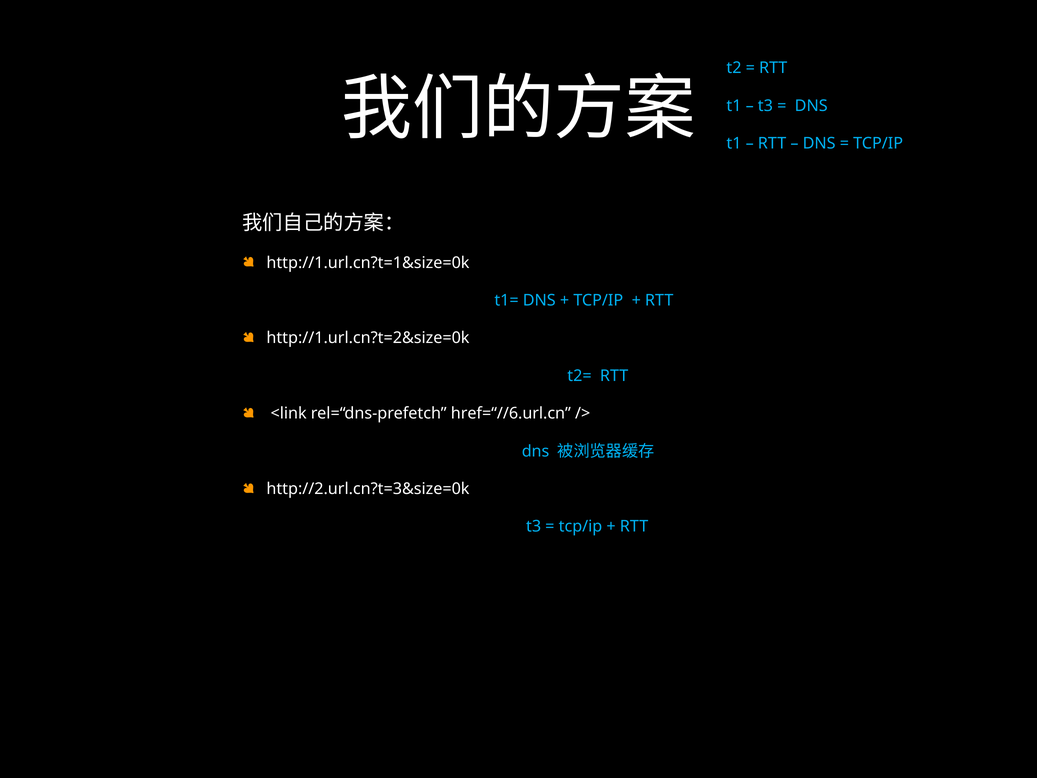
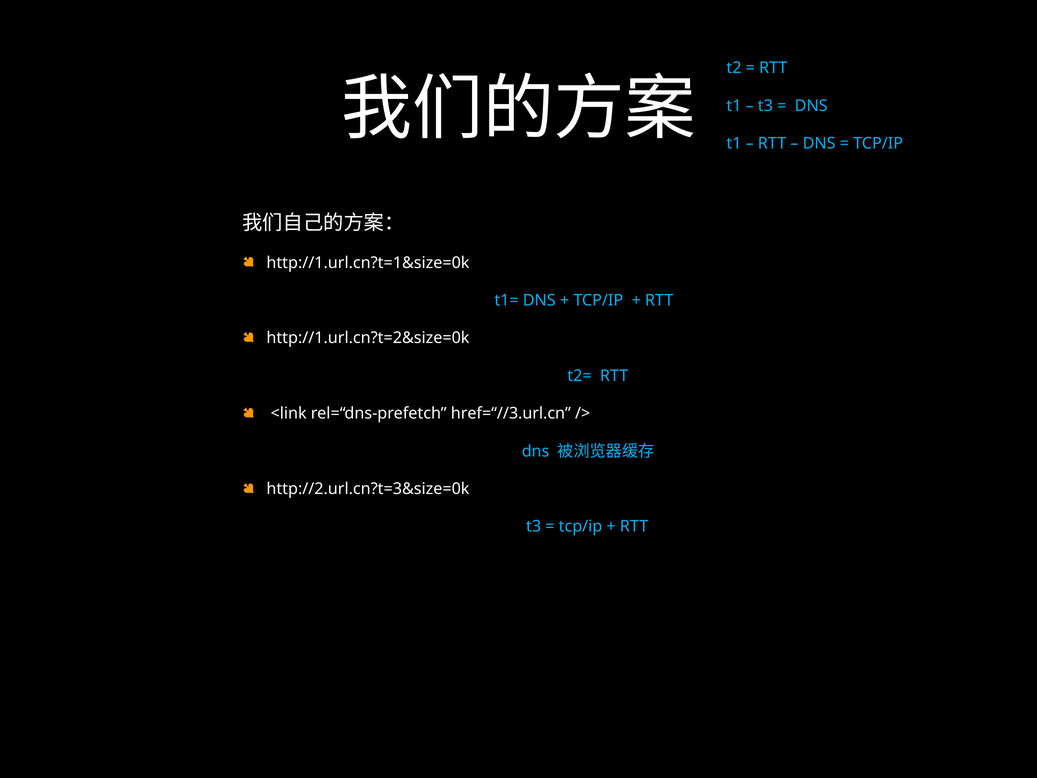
href=“//6.url.cn: href=“//6.url.cn -> href=“//3.url.cn
